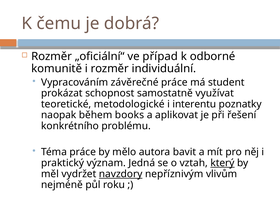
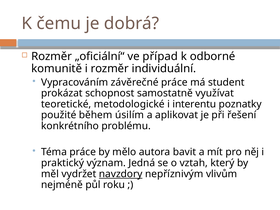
naopak: naopak -> použité
books: books -> úsilím
který underline: present -> none
